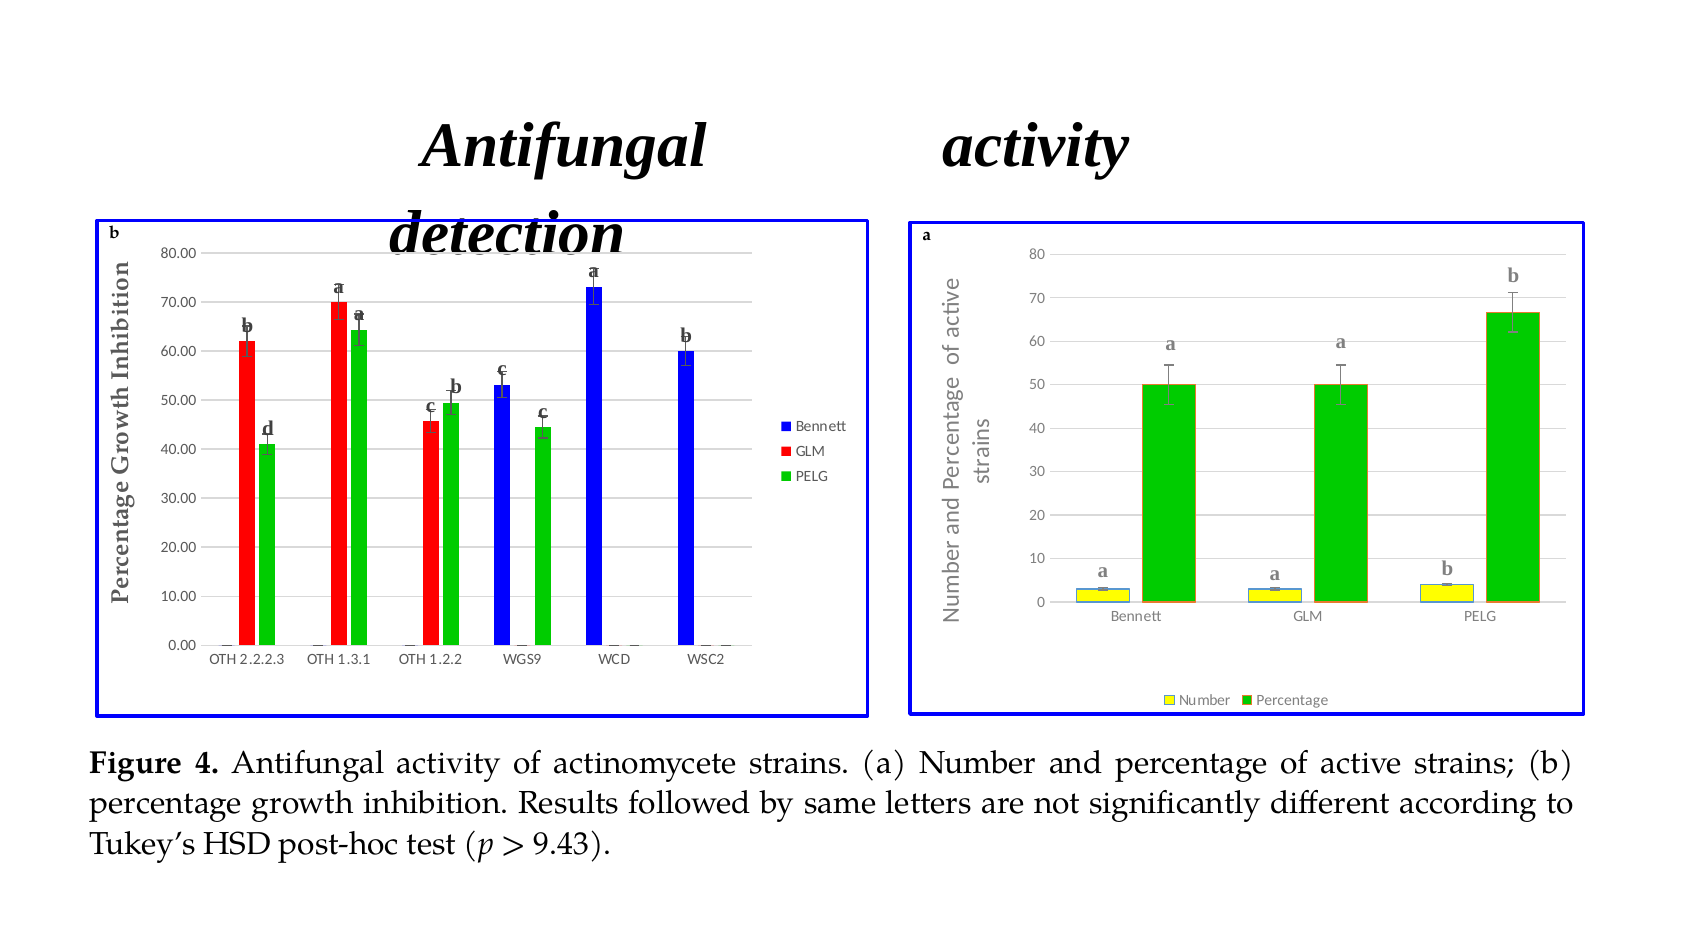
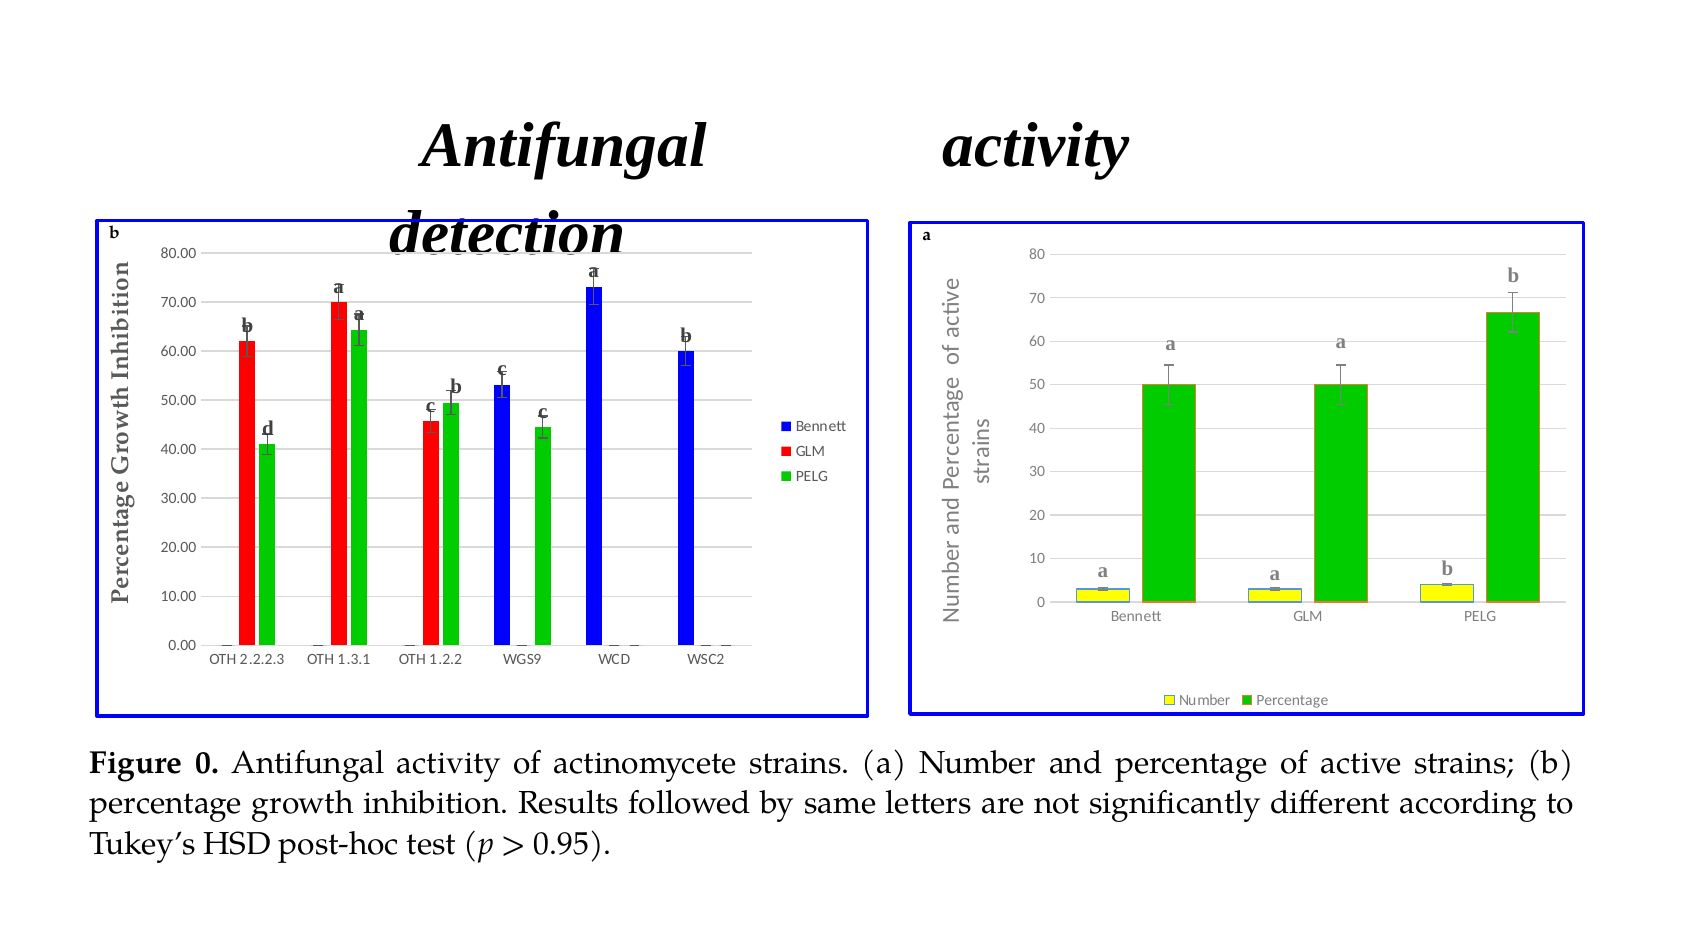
Figure 4: 4 -> 0
9.43: 9.43 -> 0.95
